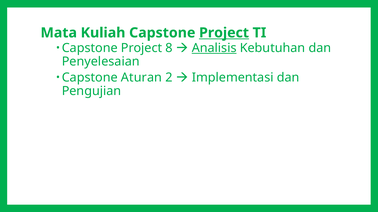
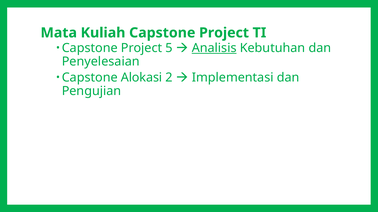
Project at (224, 33) underline: present -> none
8: 8 -> 5
Aturan: Aturan -> Alokasi
